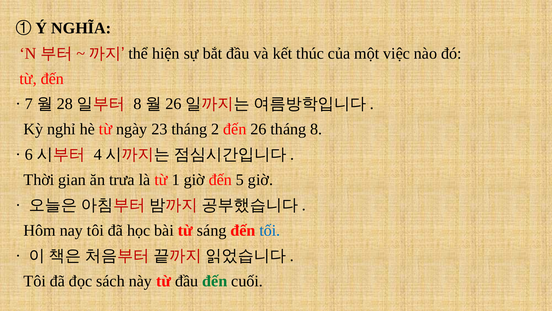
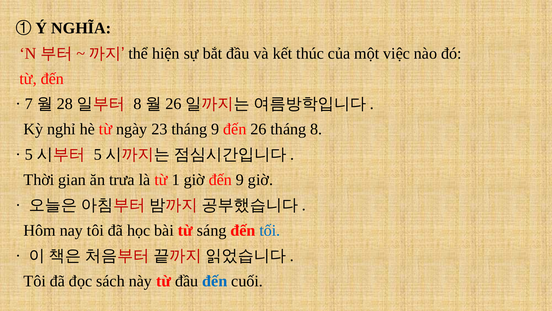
tháng 2: 2 -> 9
6 at (29, 154): 6 -> 5
4 at (98, 154): 4 -> 5
đến 5: 5 -> 9
đến at (215, 281) colour: green -> blue
